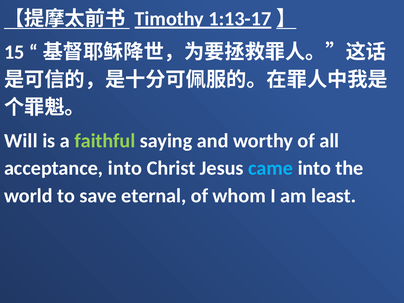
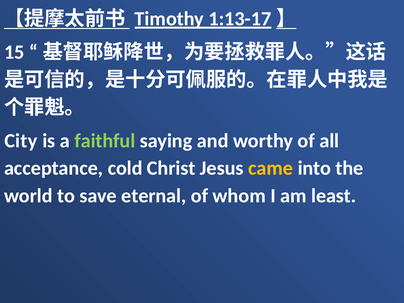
Will: Will -> City
acceptance into: into -> cold
came colour: light blue -> yellow
